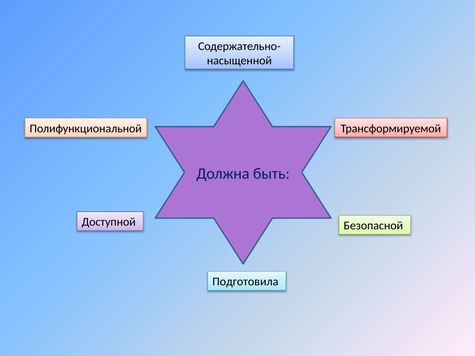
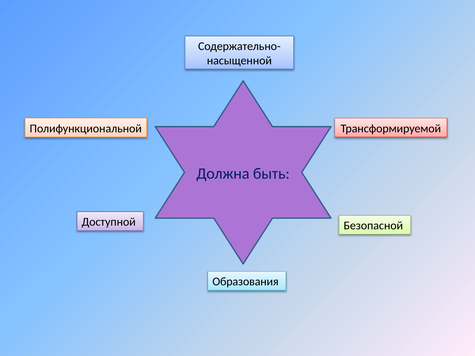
Подготовила: Подготовила -> Образования
